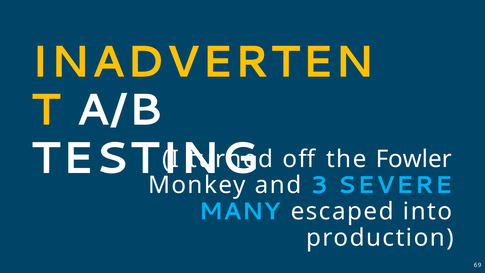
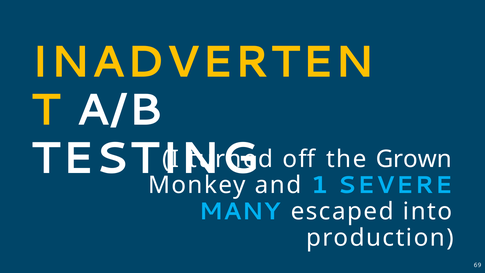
Fowler: Fowler -> Grown
3: 3 -> 1
